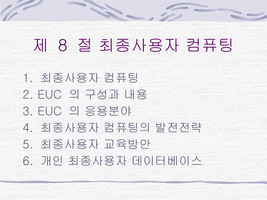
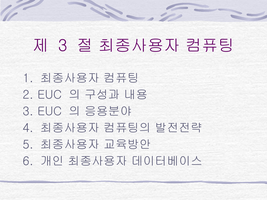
8 at (63, 46): 8 -> 3
